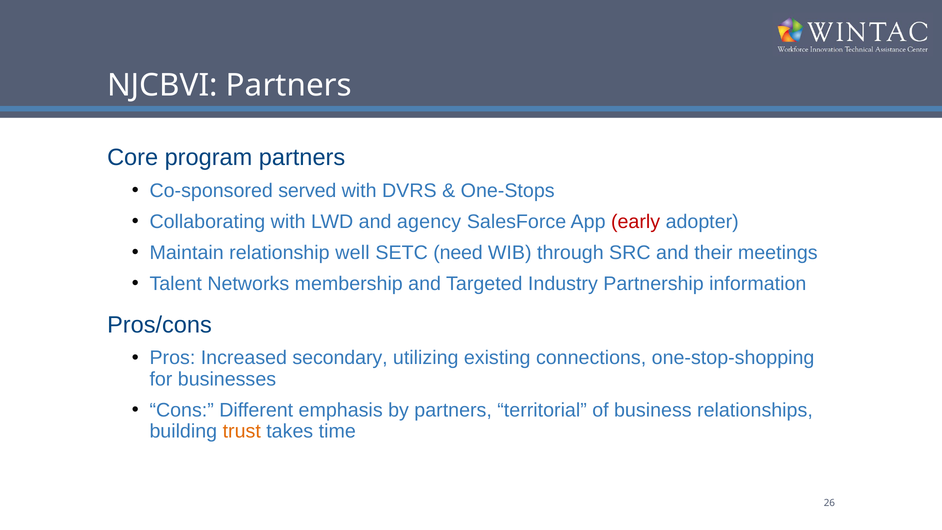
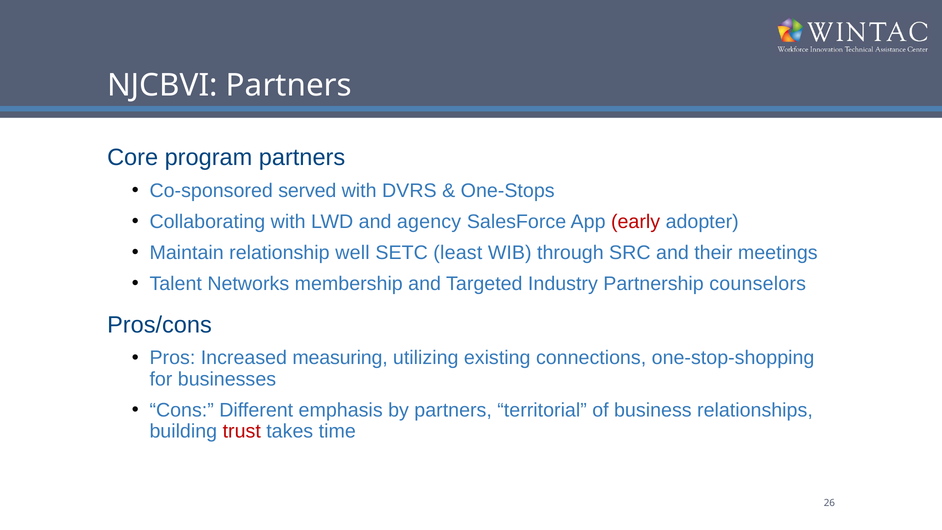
need: need -> least
information: information -> counselors
secondary: secondary -> measuring
trust colour: orange -> red
